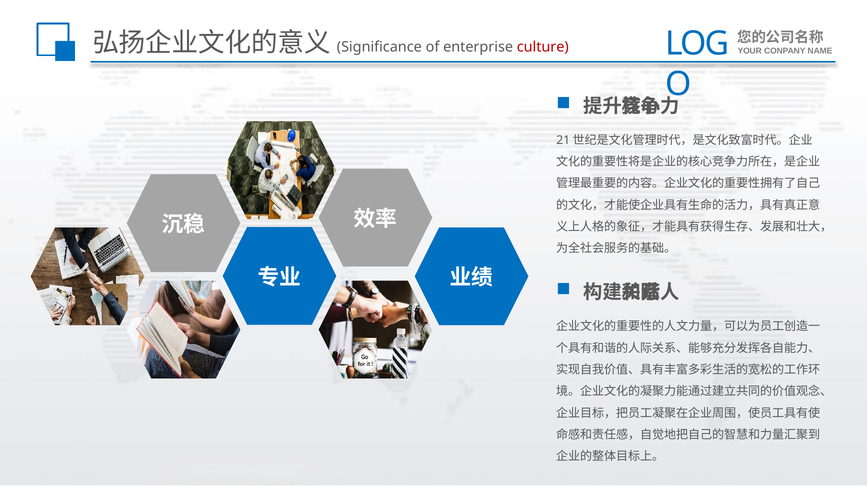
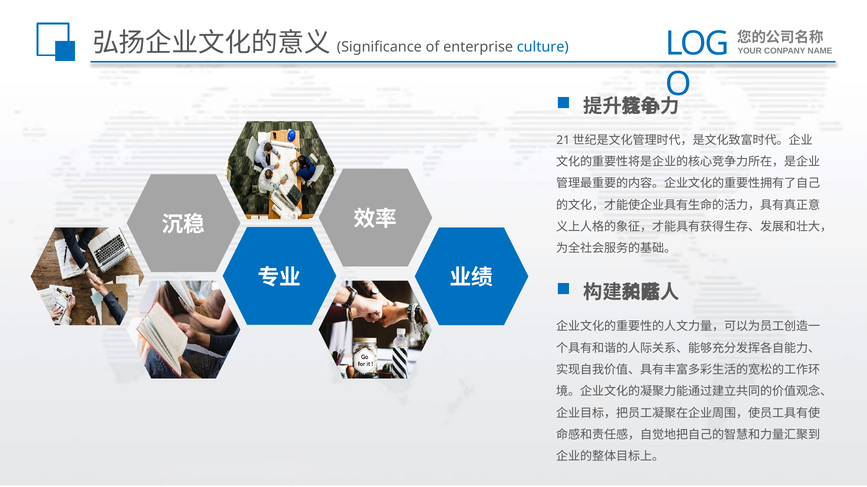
culture colour: red -> blue
